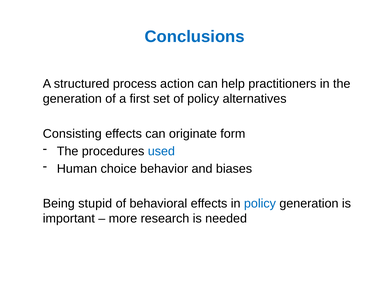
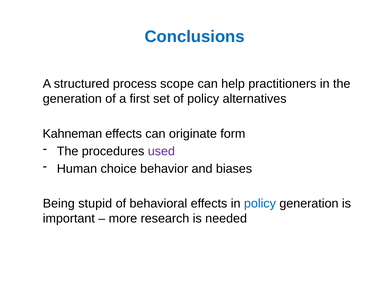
action: action -> scope
Consisting: Consisting -> Kahneman
used colour: blue -> purple
